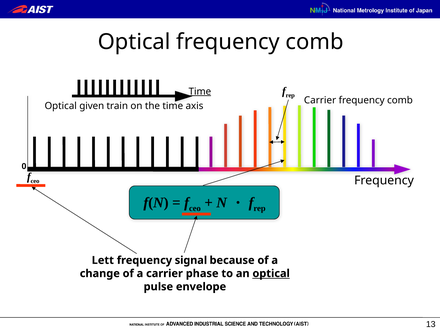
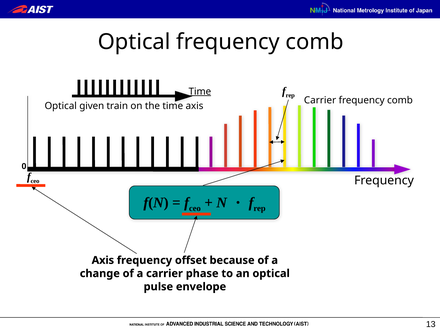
Lett at (103, 260): Lett -> Axis
signal: signal -> offset
optical at (271, 273) underline: present -> none
